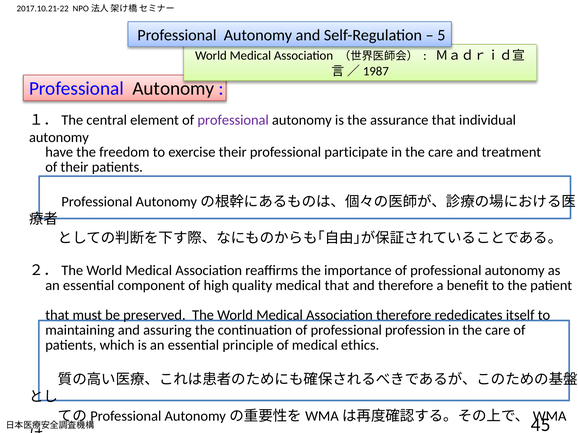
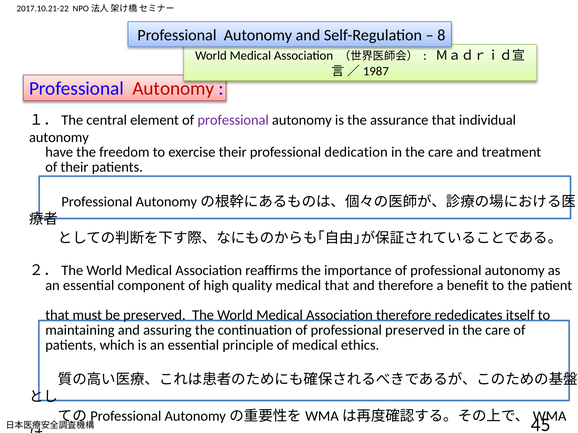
5: 5 -> 8
Autonomy at (173, 89) colour: black -> red
participate: participate -> dedication
professional profession: profession -> preserved
